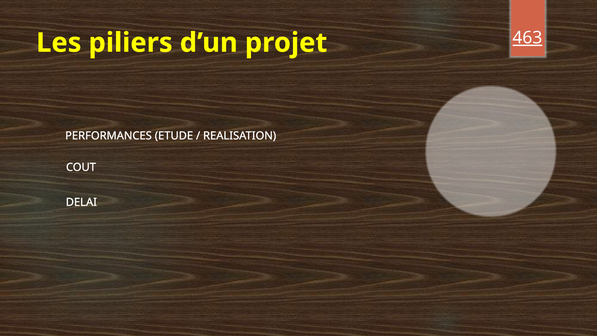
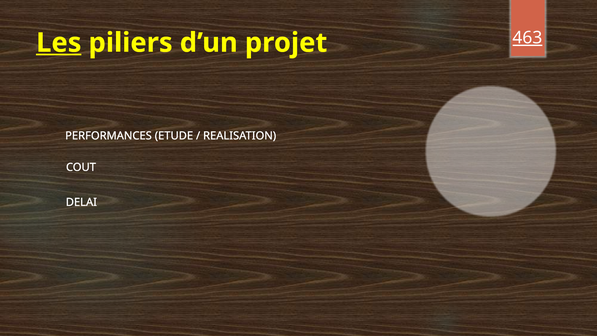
Les underline: none -> present
